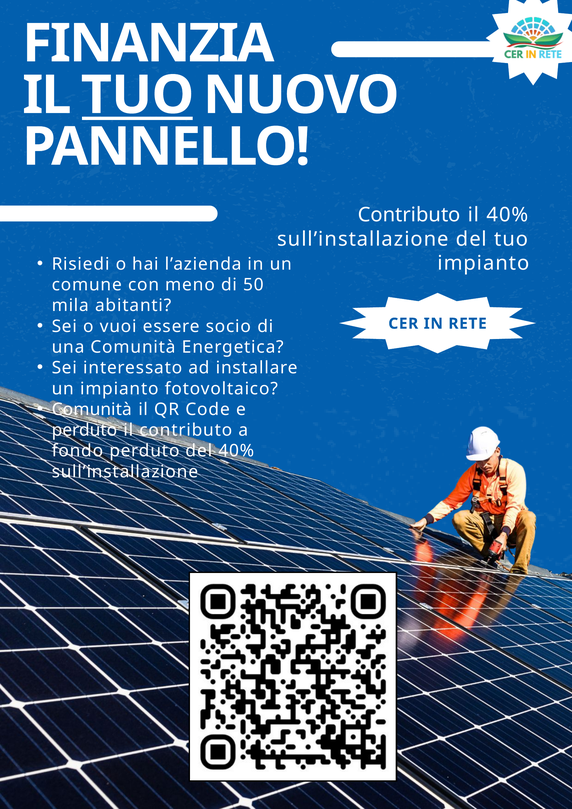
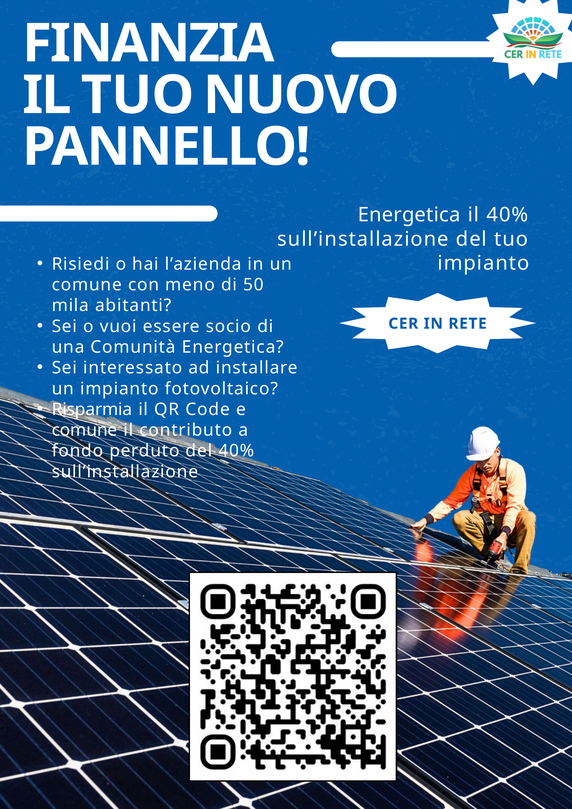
TUO at (138, 95) underline: present -> none
Contributo at (409, 215): Contributo -> Energetica
Comunità at (92, 410): Comunità -> Risparmia
perduto at (85, 430): perduto -> comune
